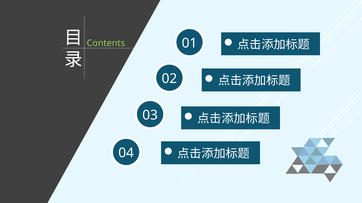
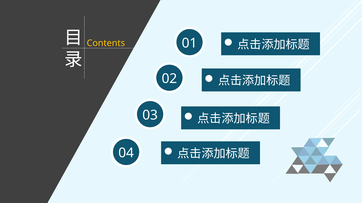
Contents colour: light green -> yellow
